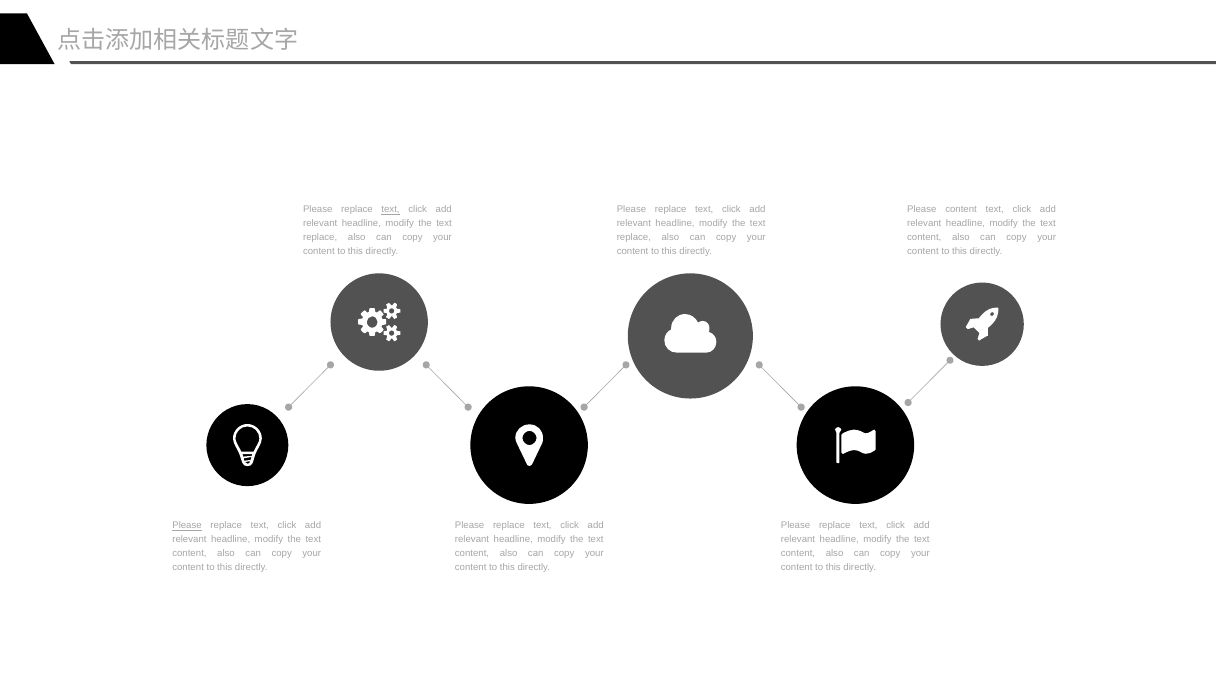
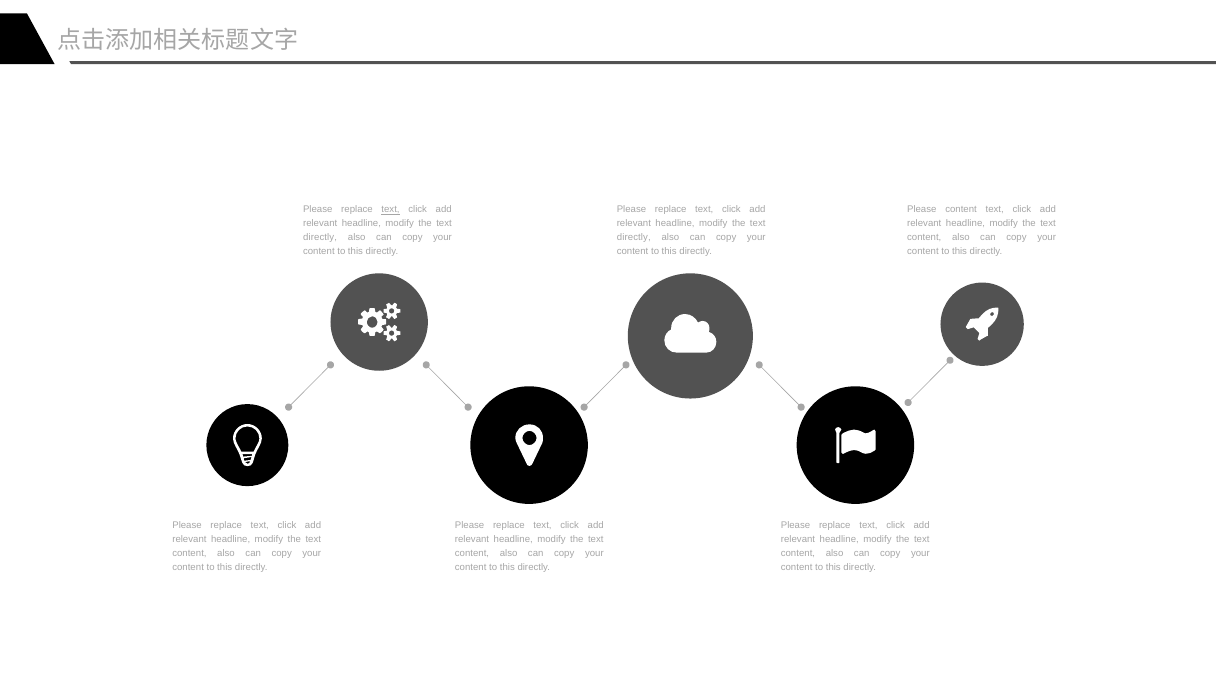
replace at (320, 237): replace -> directly
replace at (634, 237): replace -> directly
Please at (187, 526) underline: present -> none
